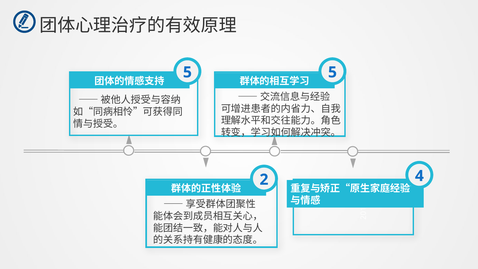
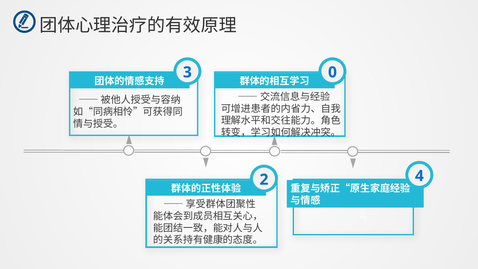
5 at (332, 72): 5 -> 0
5 at (187, 72): 5 -> 3
